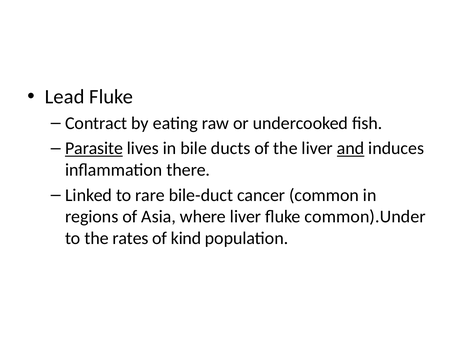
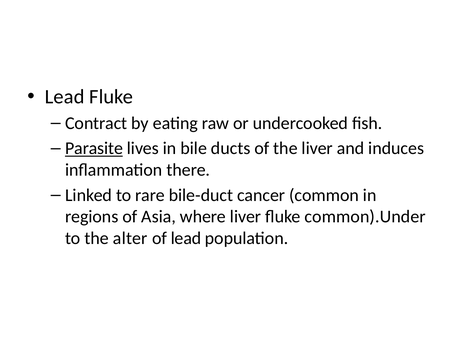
and underline: present -> none
rates: rates -> alter
of kind: kind -> lead
